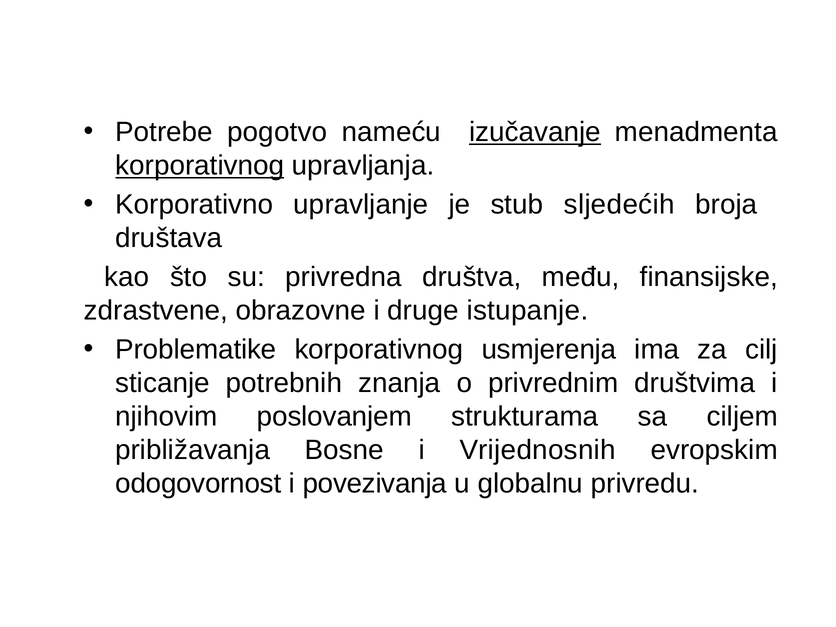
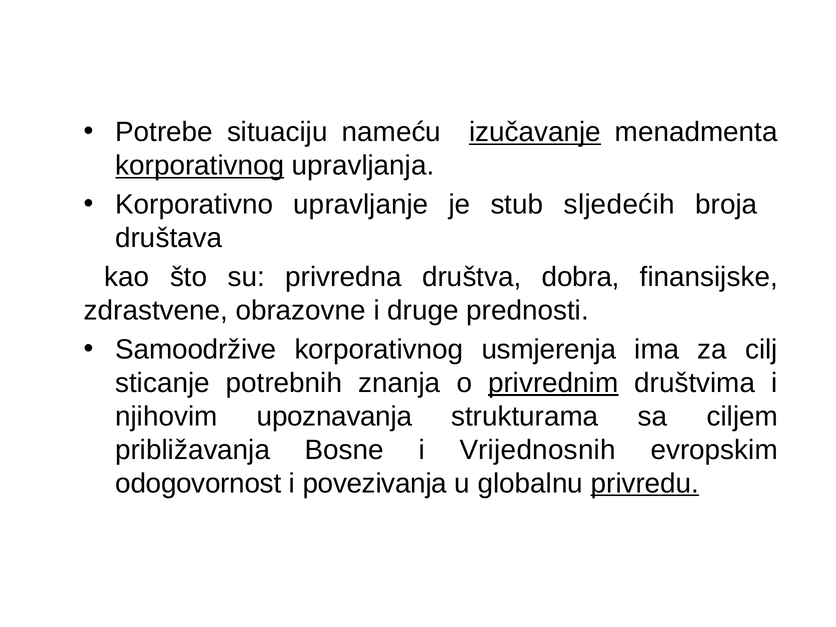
pogotvo: pogotvo -> situaciju
među: među -> dobra
istupanje: istupanje -> prednosti
Problematike: Problematike -> Samoodržive
privrednim underline: none -> present
poslovanjem: poslovanjem -> upoznavanja
privredu underline: none -> present
